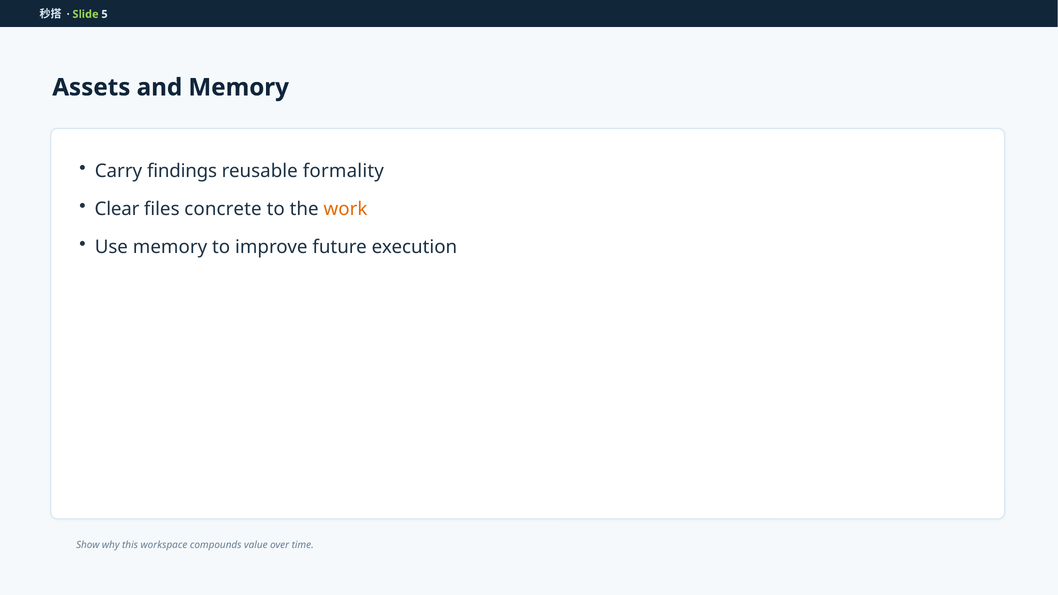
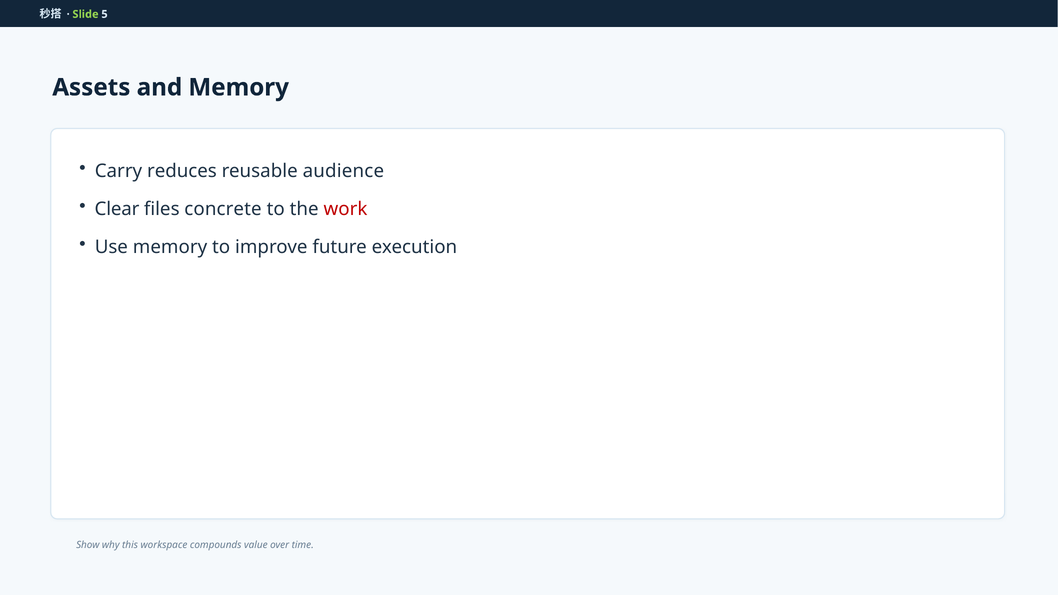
findings: findings -> reduces
formality: formality -> audience
work colour: orange -> red
